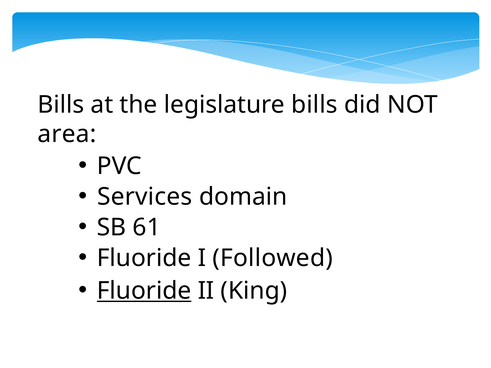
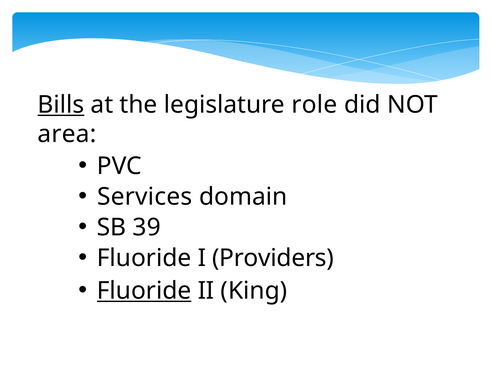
Bills at (61, 105) underline: none -> present
legislature bills: bills -> role
61: 61 -> 39
Followed: Followed -> Providers
